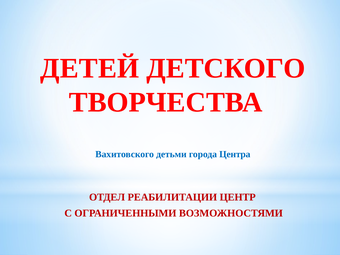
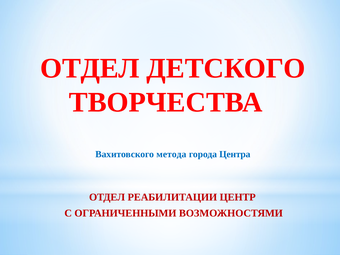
ДЕТЕЙ at (90, 68): ДЕТЕЙ -> ОТДЕЛ
детьми: детьми -> метода
